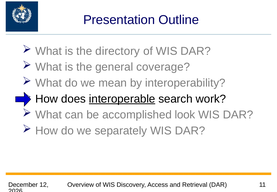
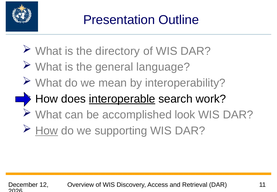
coverage: coverage -> language
How at (47, 131) underline: none -> present
separately: separately -> supporting
